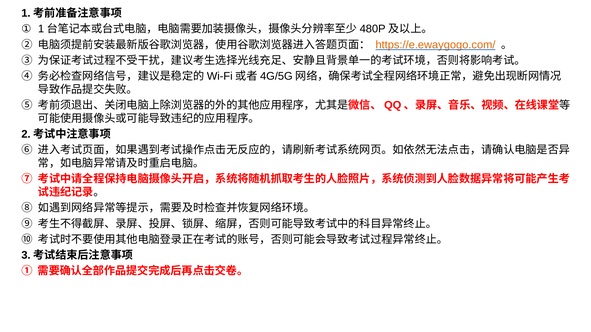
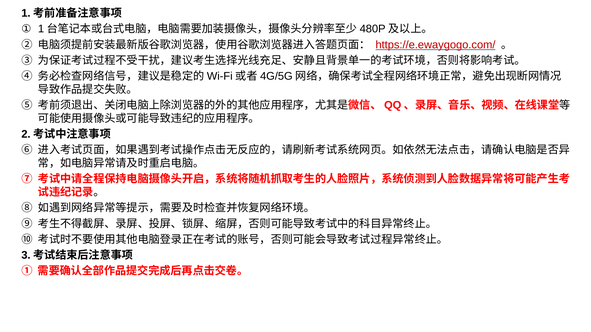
https://e.ewaygogo.com/ colour: orange -> red
